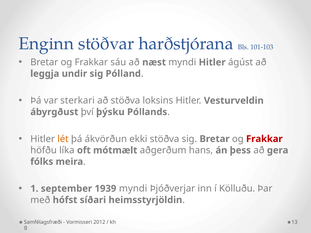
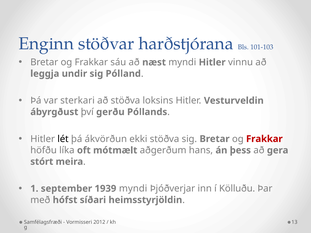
ágúst: ágúst -> vinnu
þýsku: þýsku -> gerðu
lét colour: orange -> black
fólks: fólks -> stórt
